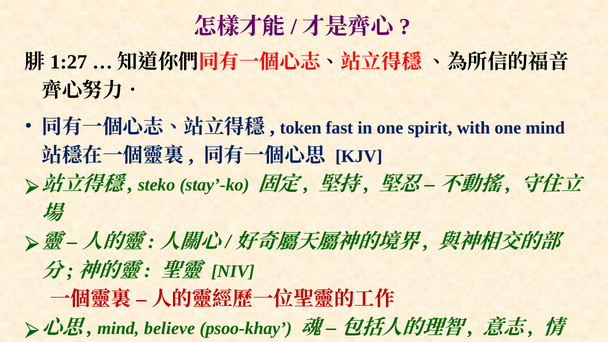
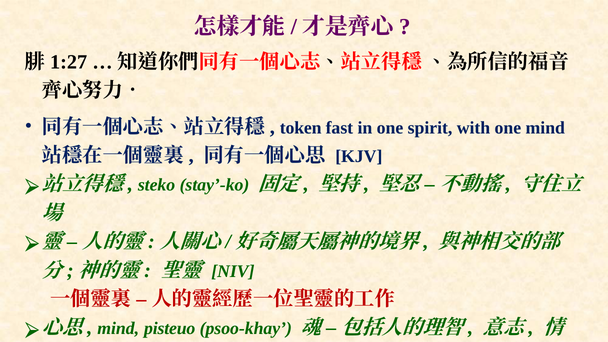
believe: believe -> pisteuo
